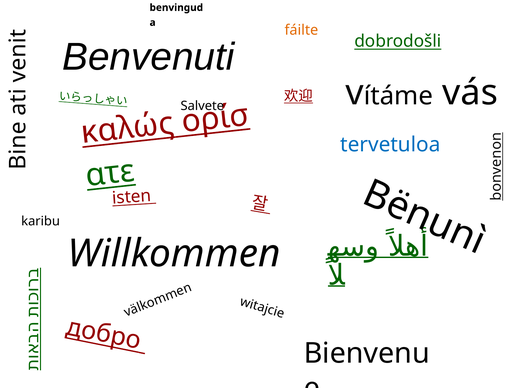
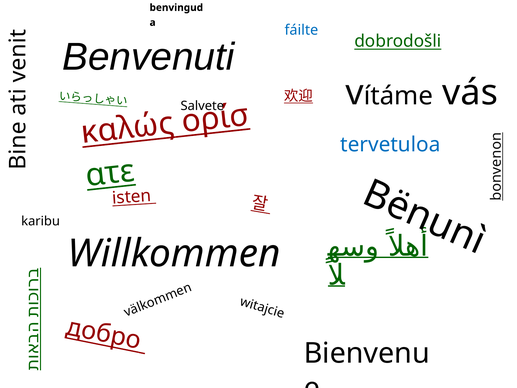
fáilte colour: orange -> blue
